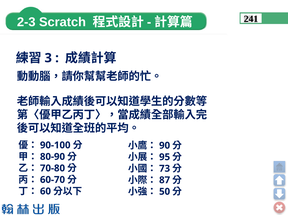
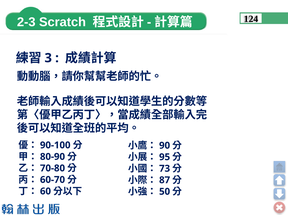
241: 241 -> 124
